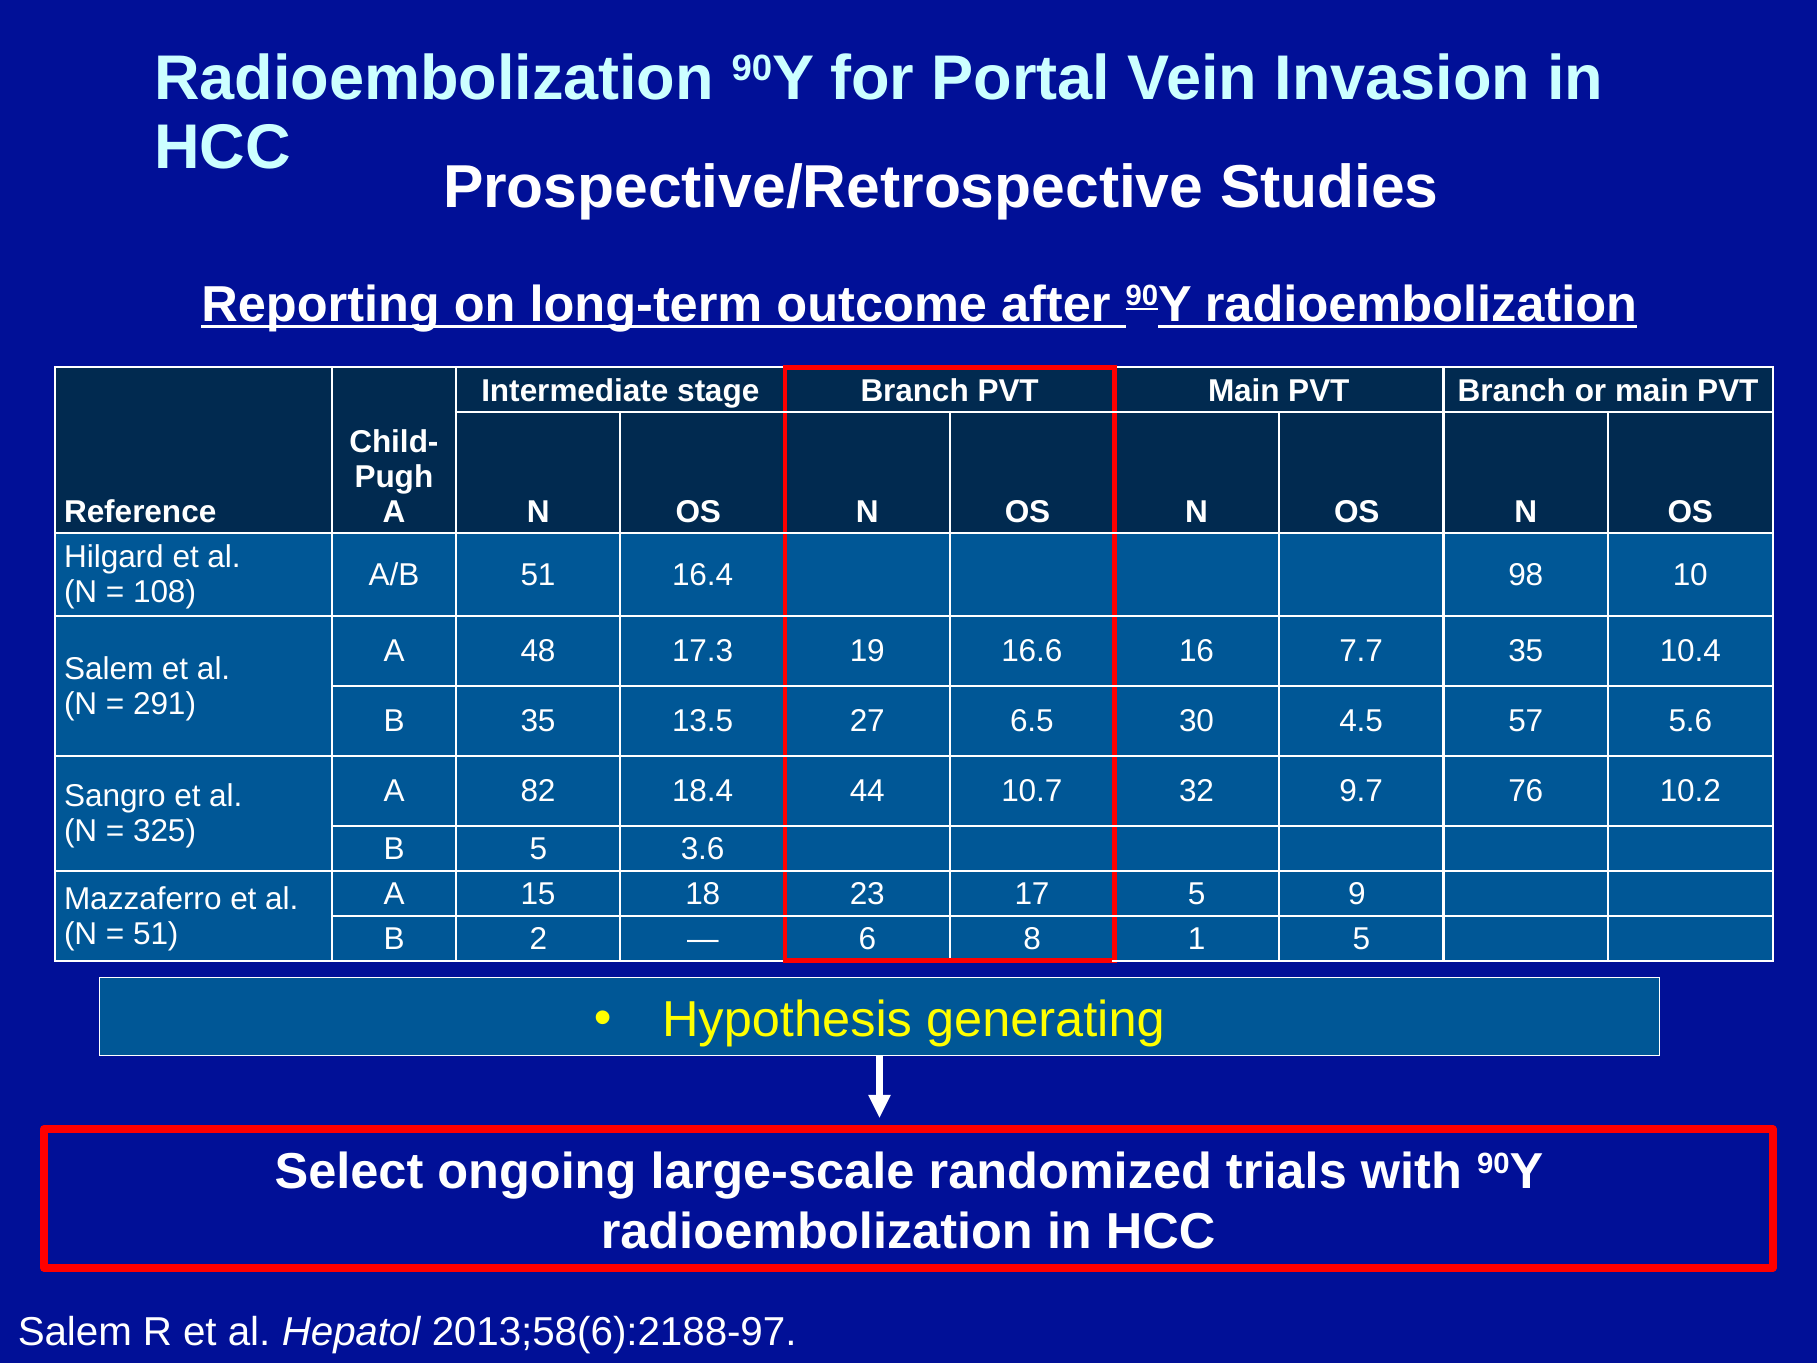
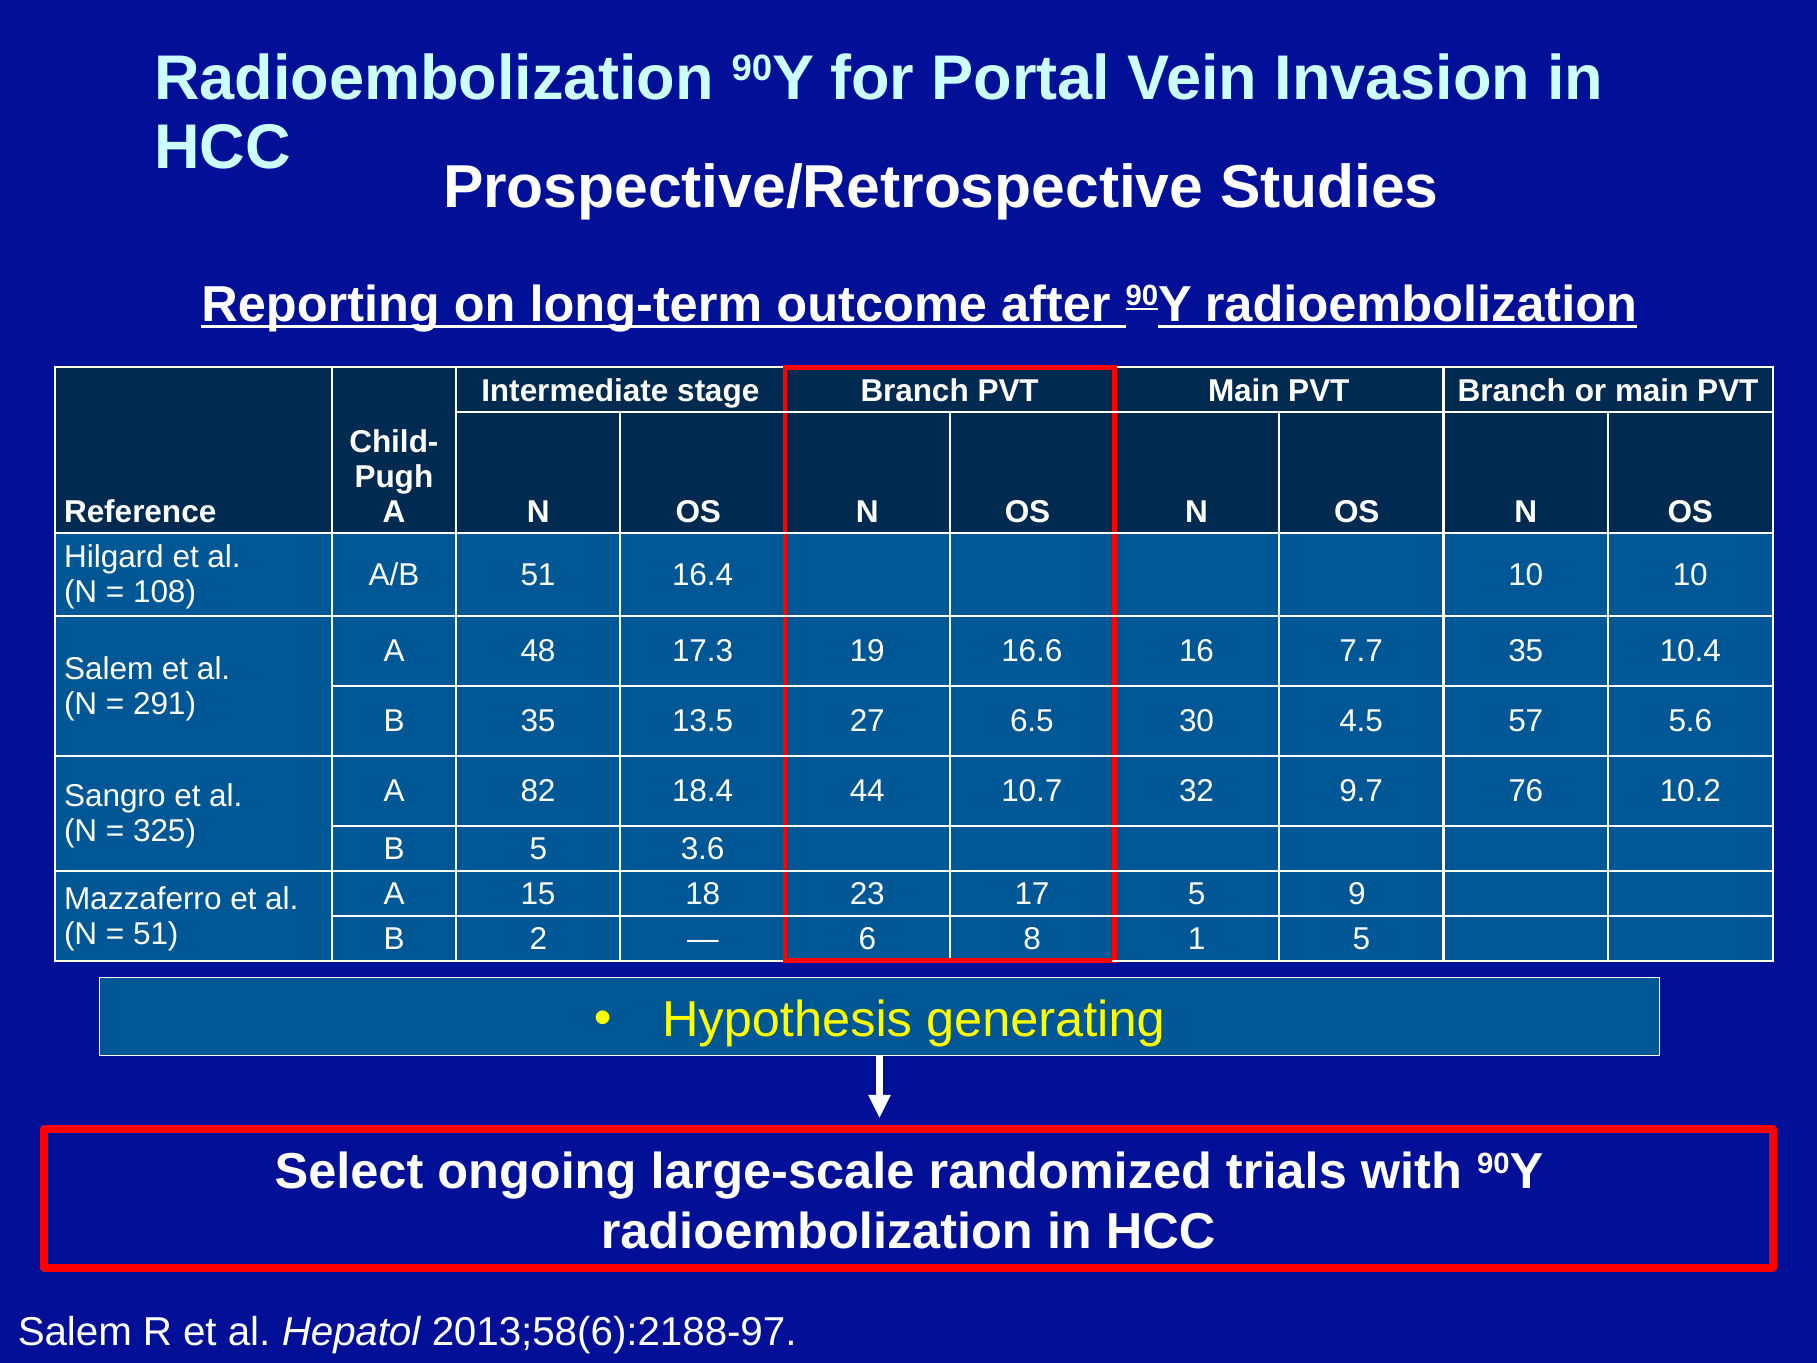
16.4 98: 98 -> 10
